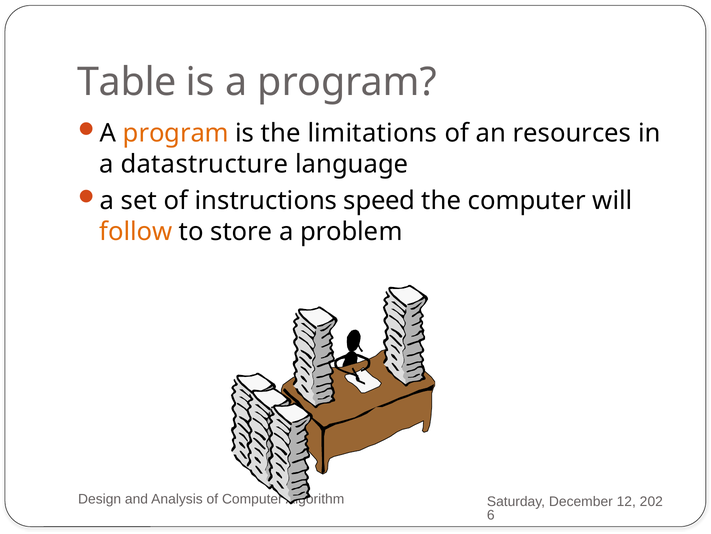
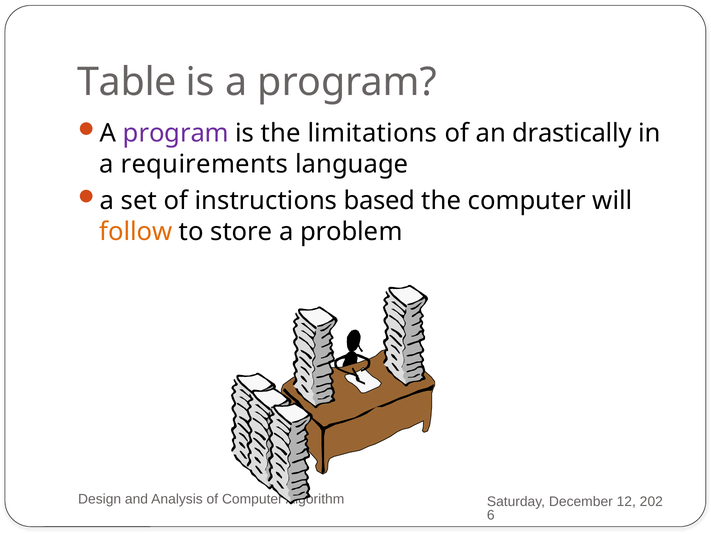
program at (176, 133) colour: orange -> purple
resources: resources -> drastically
datastructure: datastructure -> requirements
speed: speed -> based
